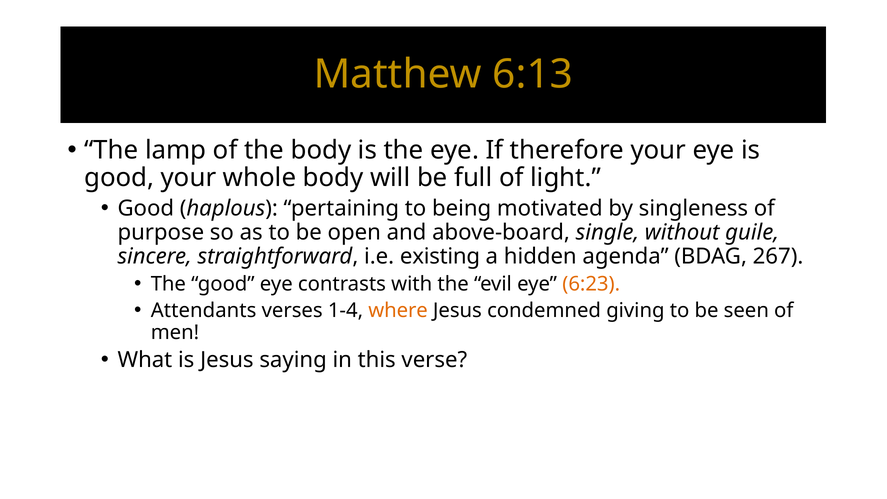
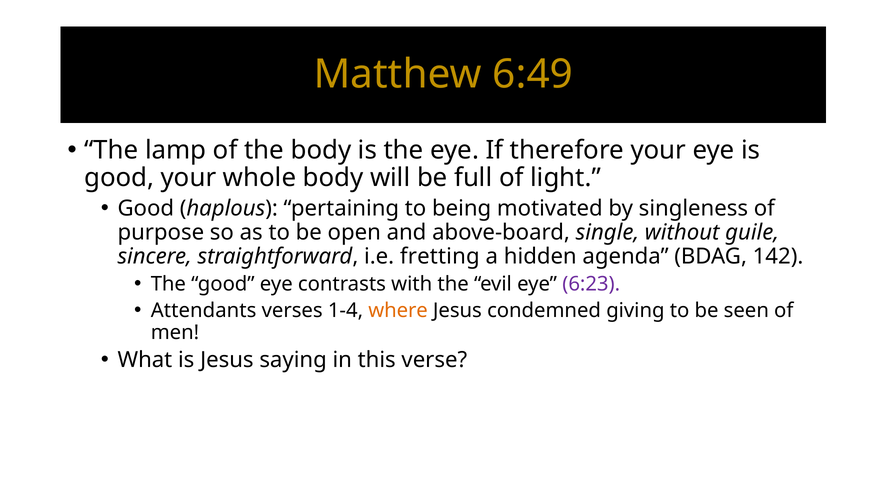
6:13: 6:13 -> 6:49
existing: existing -> fretting
267: 267 -> 142
6:23 colour: orange -> purple
